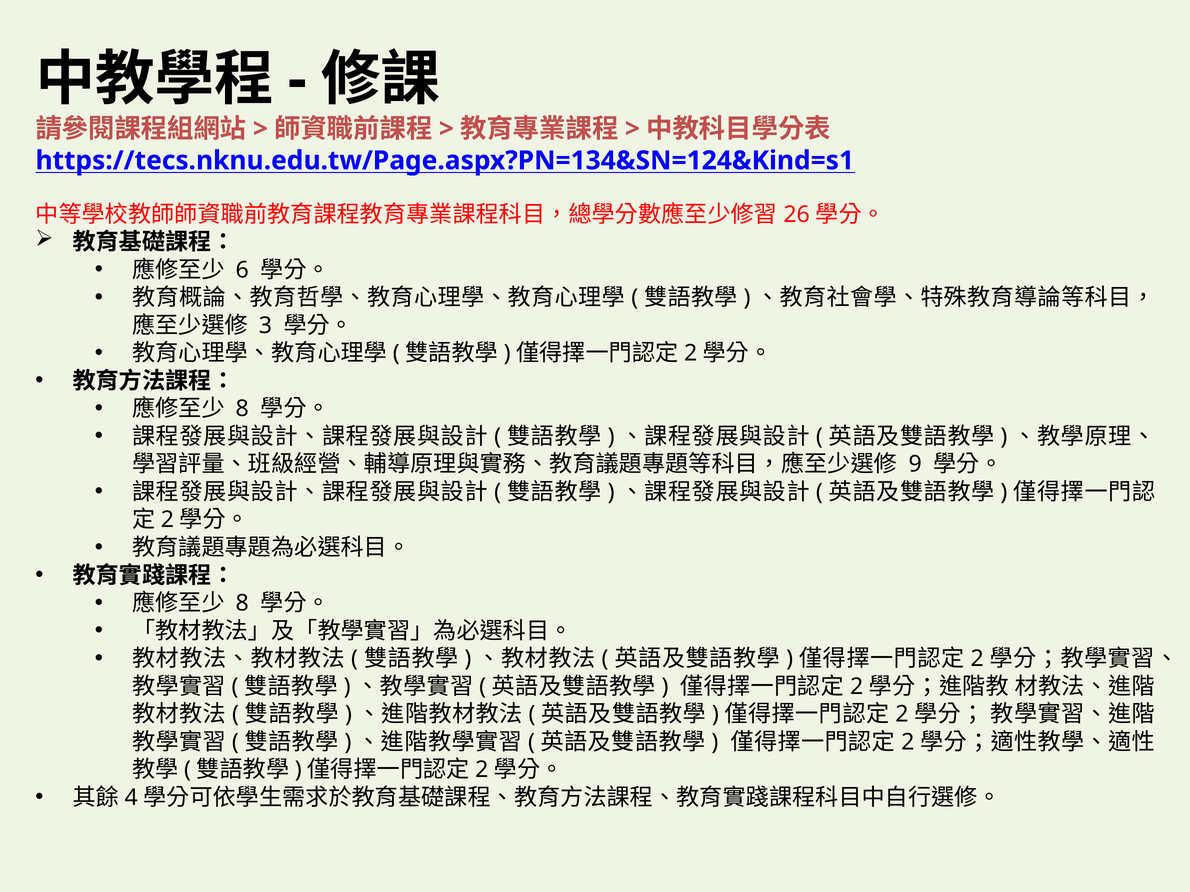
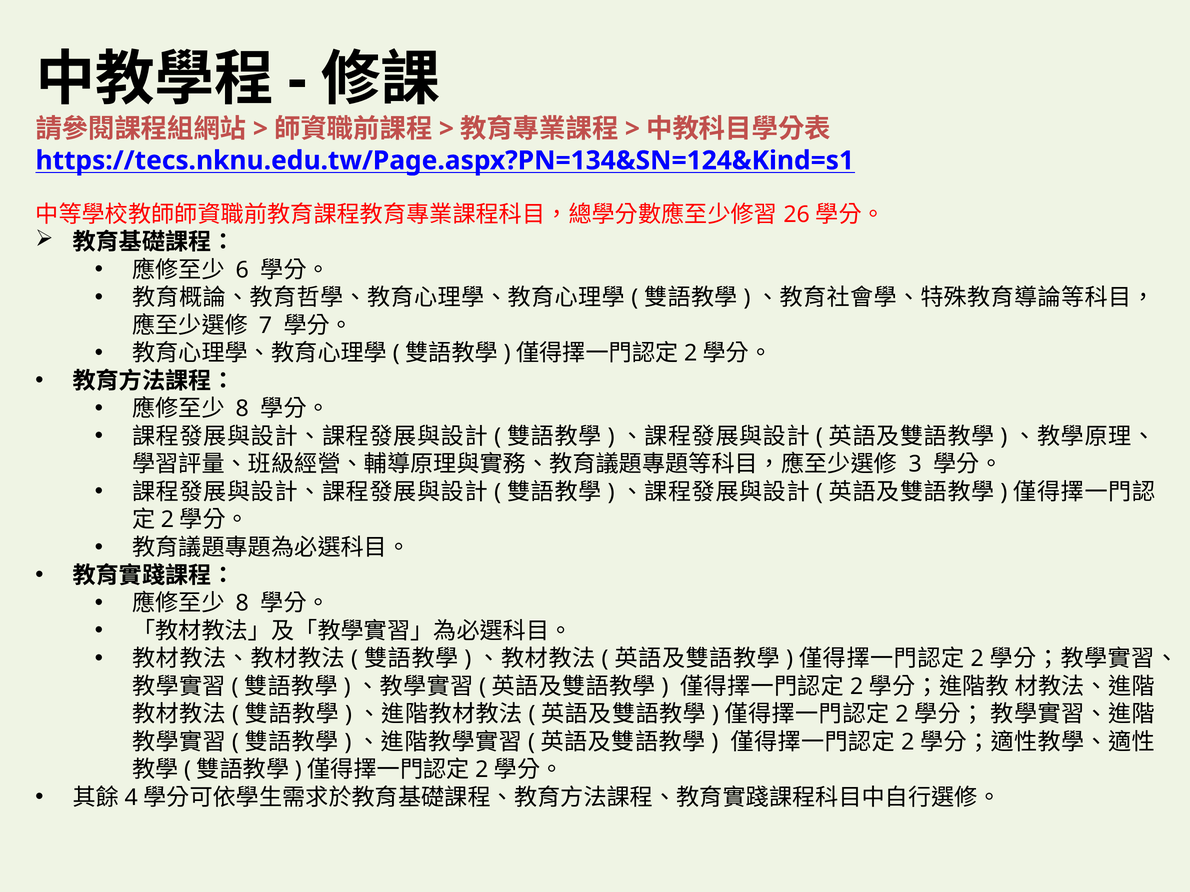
3: 3 -> 7
9: 9 -> 3
